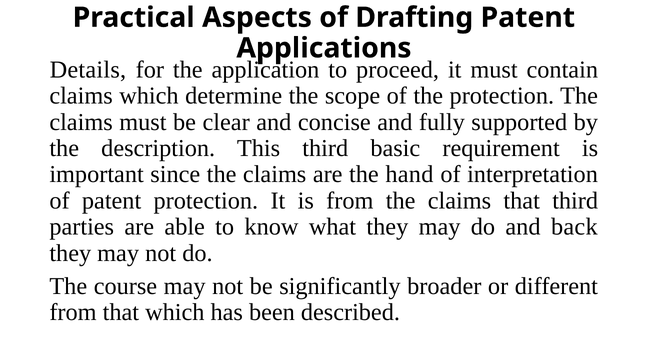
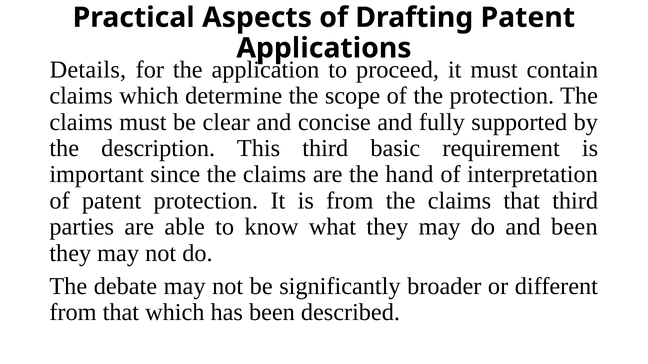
and back: back -> been
course: course -> debate
